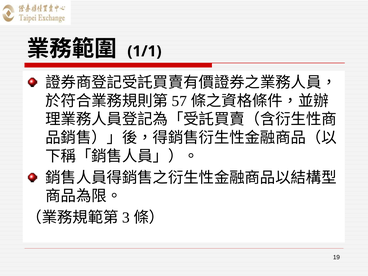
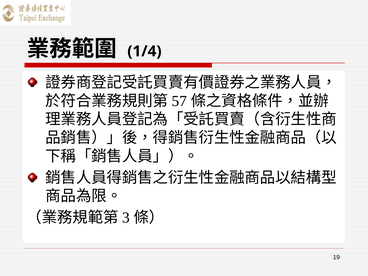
1/1: 1/1 -> 1/4
